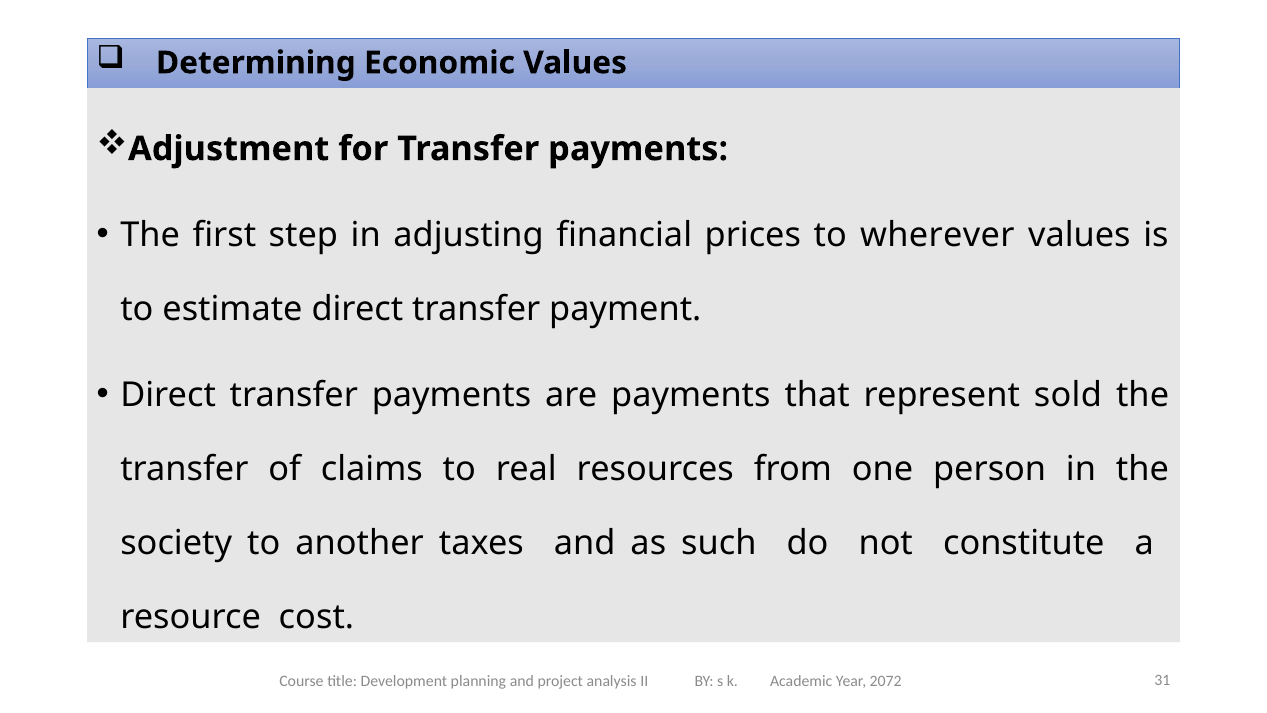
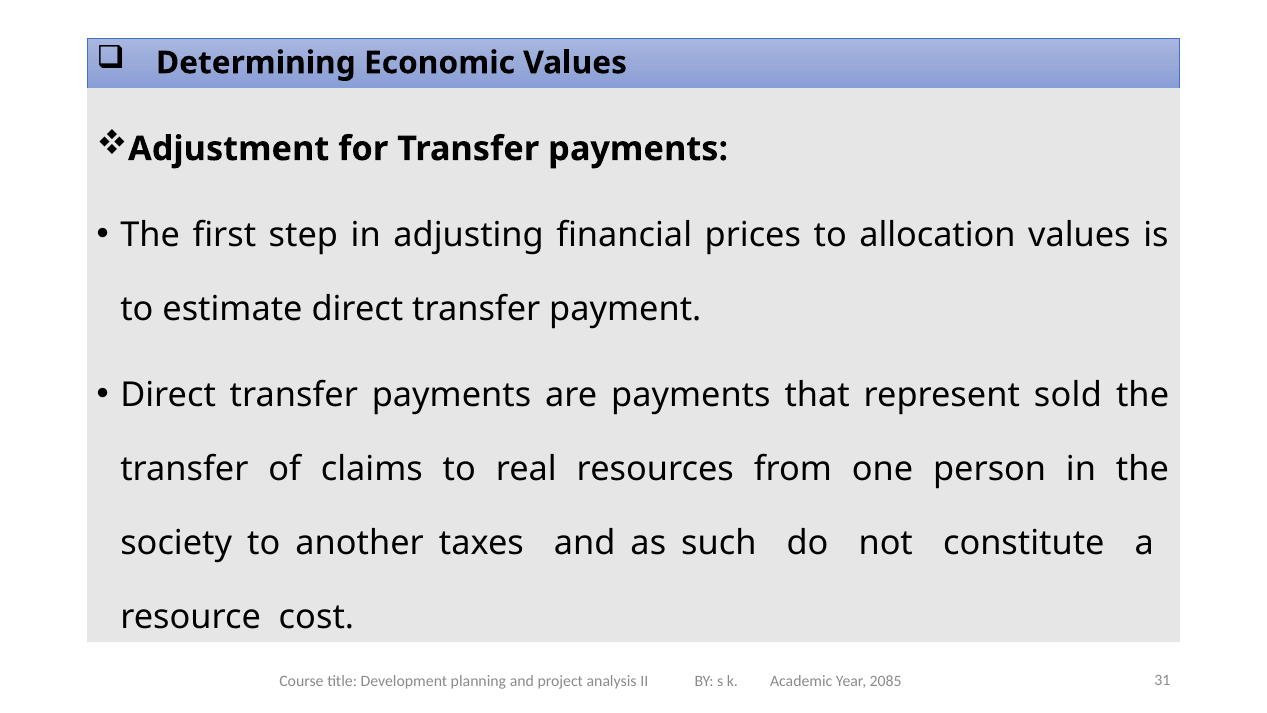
wherever: wherever -> allocation
2072: 2072 -> 2085
